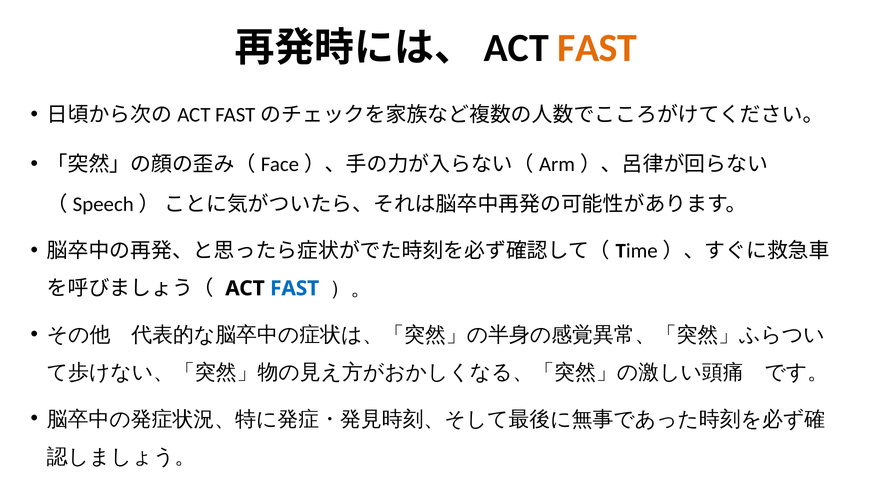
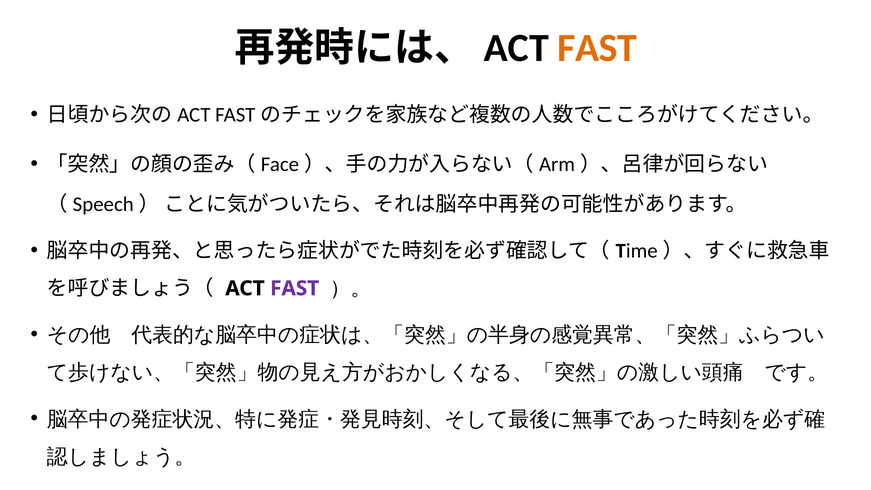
FAST at (295, 288) colour: blue -> purple
